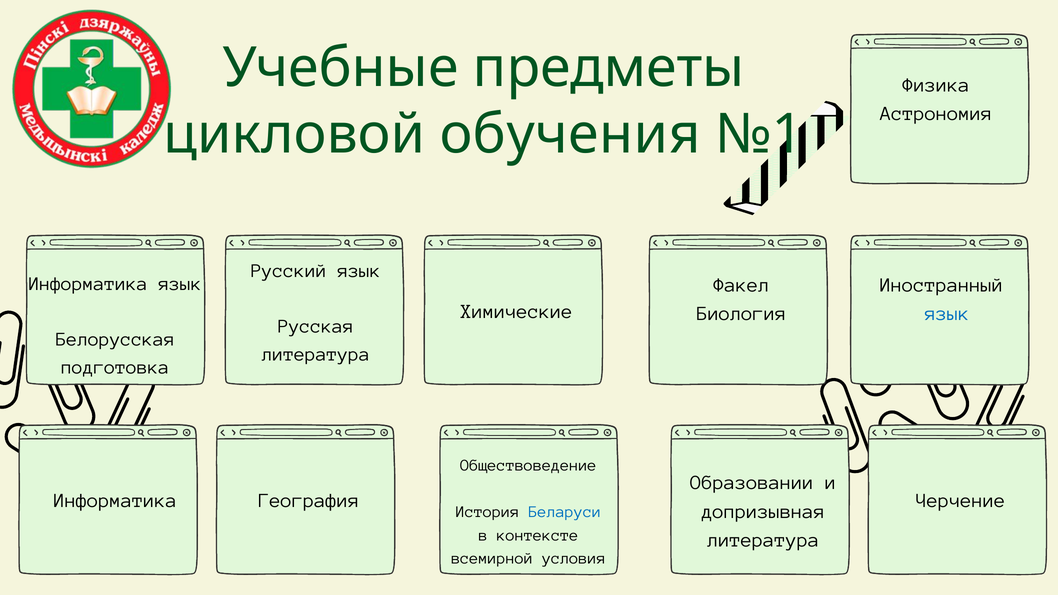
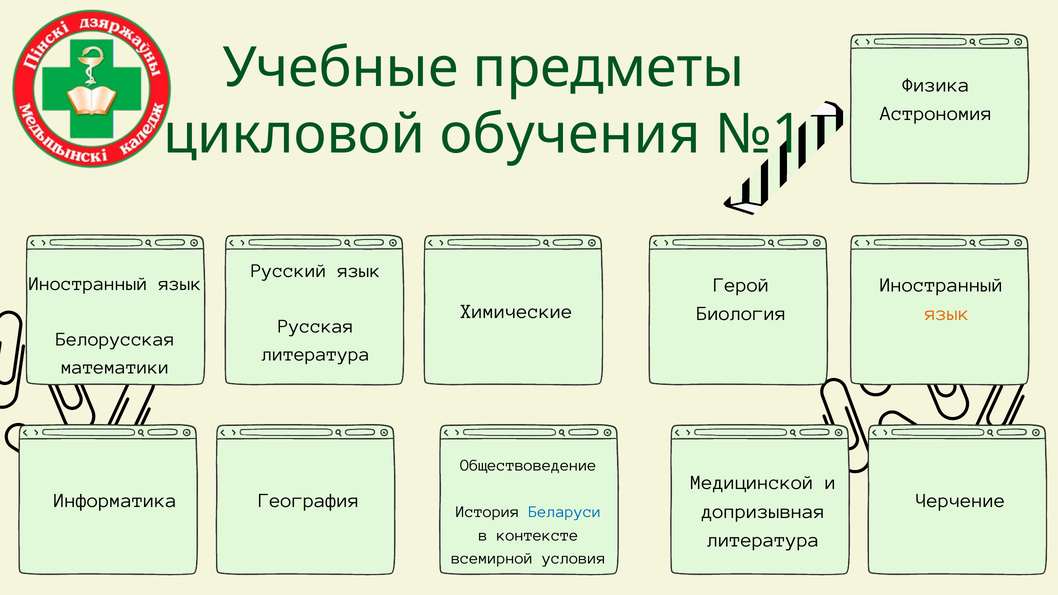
Информатика at (88, 284): Информатика -> Иностранный
Факел: Факел -> Герой
язык at (947, 314) colour: blue -> orange
подготовка: подготовка -> математики
Образовании: Образовании -> Медицинской
